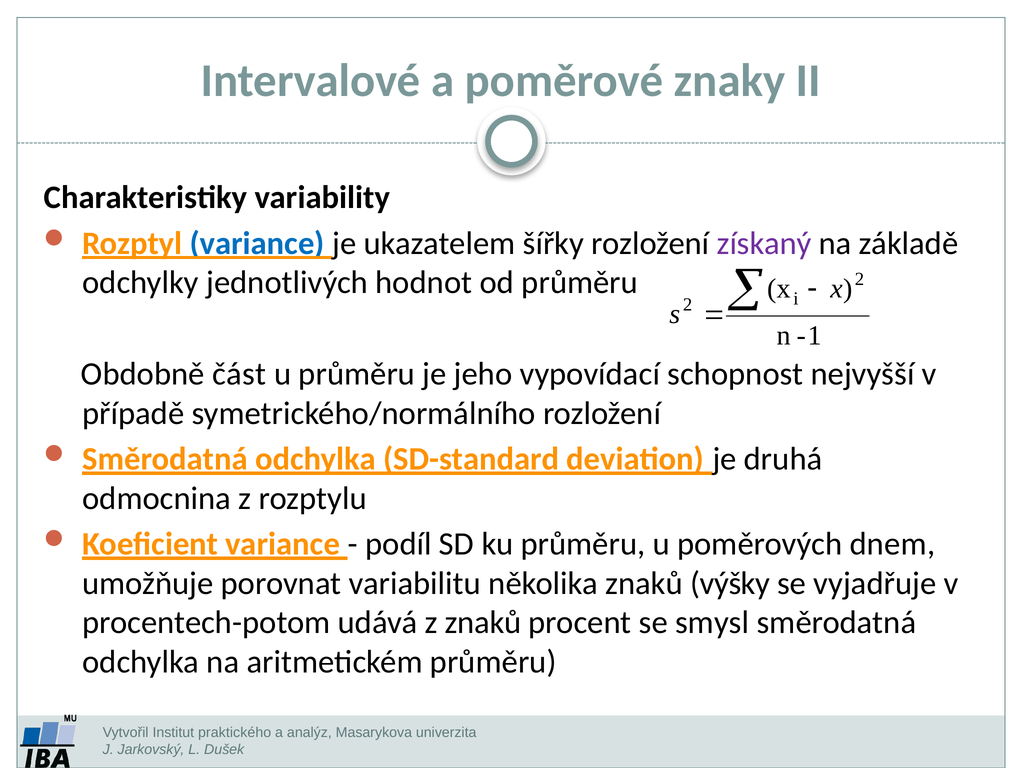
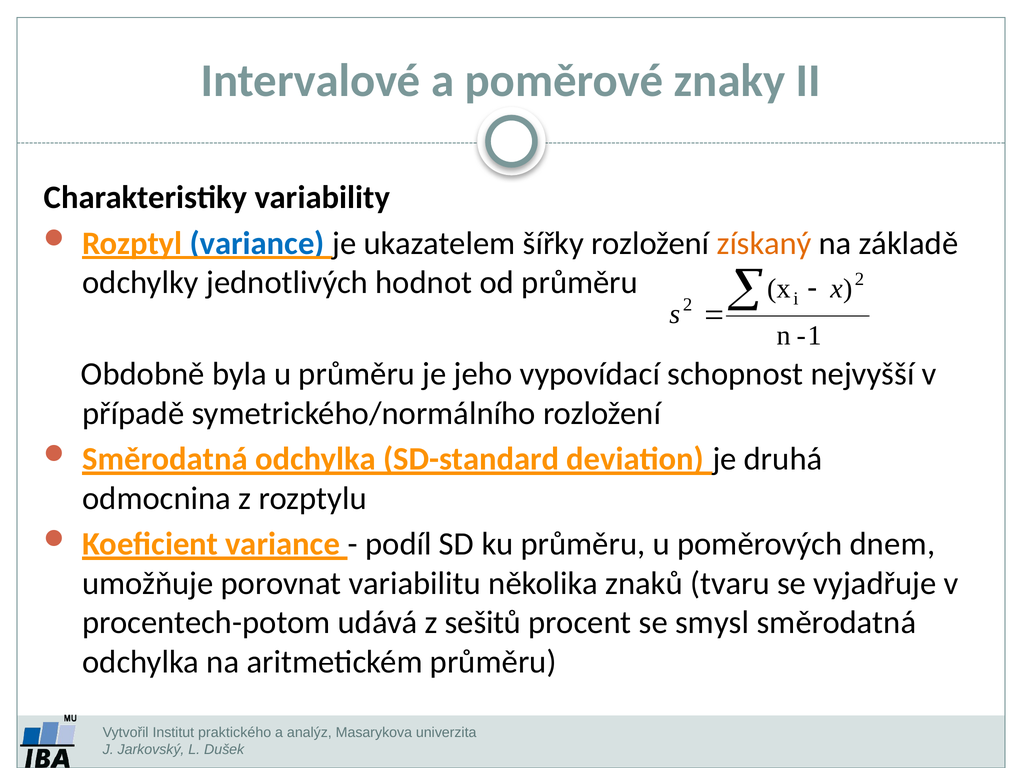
získaný colour: purple -> orange
část: část -> byla
výšky: výšky -> tvaru
z znaků: znaků -> sešitů
